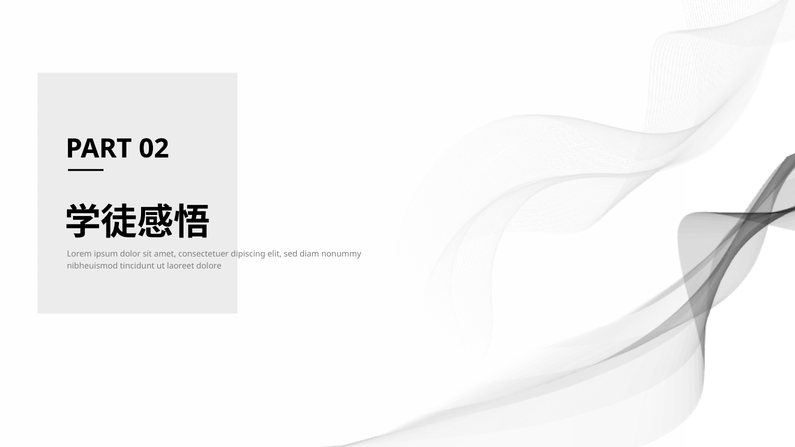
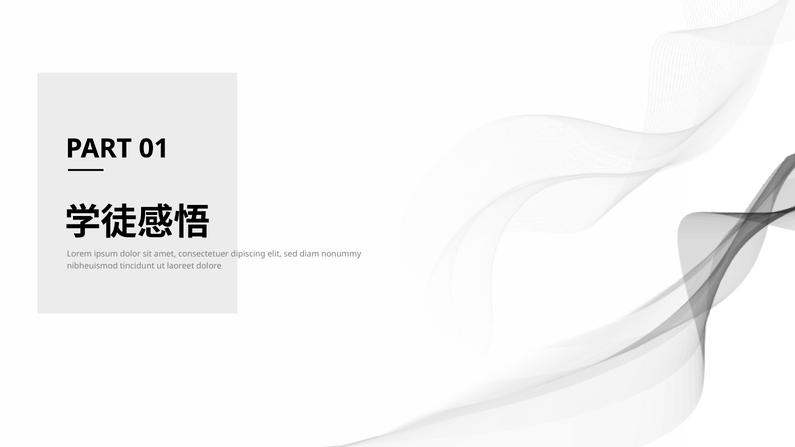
02: 02 -> 01
